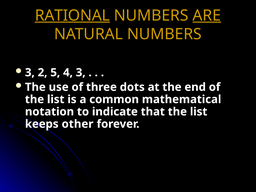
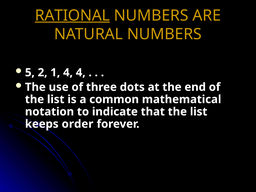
ARE underline: present -> none
3 at (30, 73): 3 -> 5
5: 5 -> 1
4 3: 3 -> 4
other: other -> order
